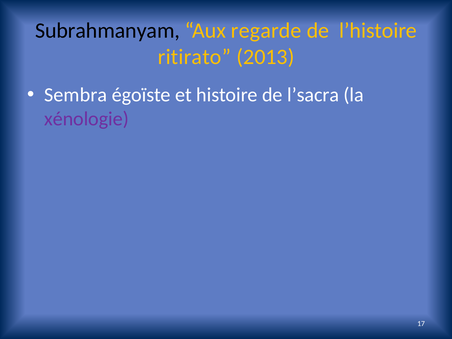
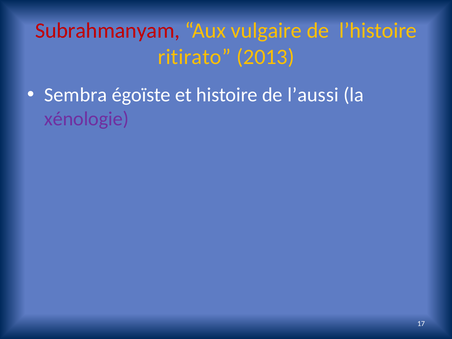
Subrahmanyam colour: black -> red
regarde: regarde -> vulgaire
l’sacra: l’sacra -> l’aussi
